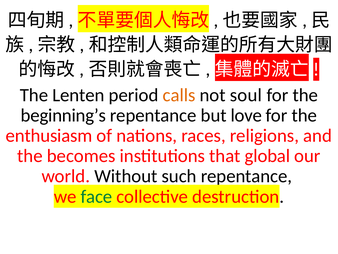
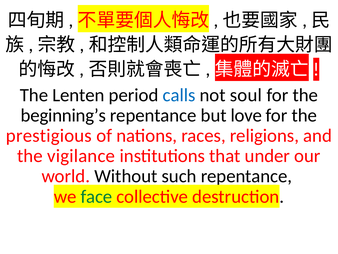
calls colour: orange -> blue
enthusiasm: enthusiasm -> prestigious
becomes: becomes -> vigilance
global: global -> under
